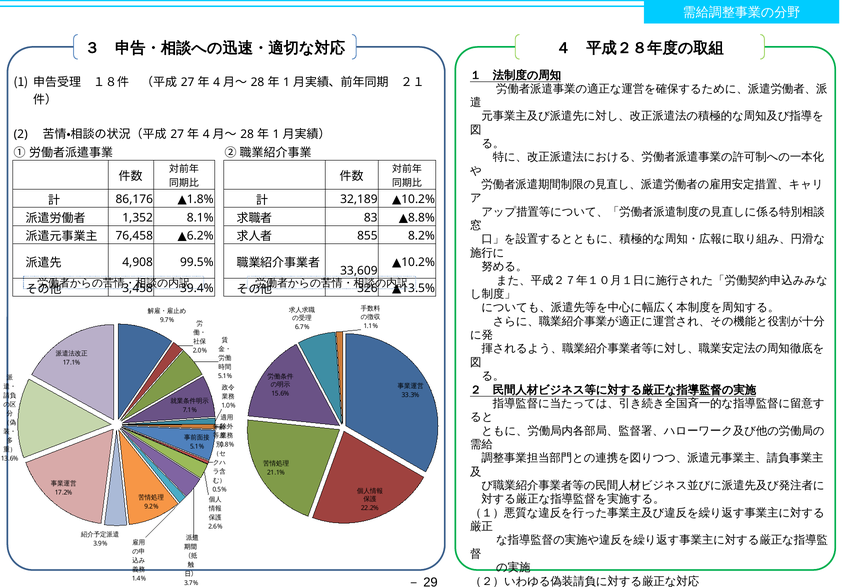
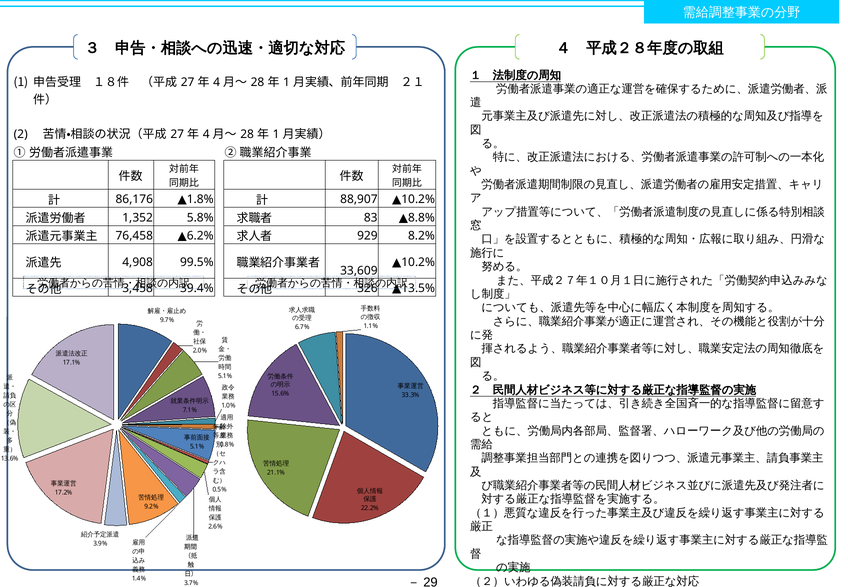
32,189: 32,189 -> 88,907
8.1%: 8.1% -> 5.8%
855: 855 -> 929
